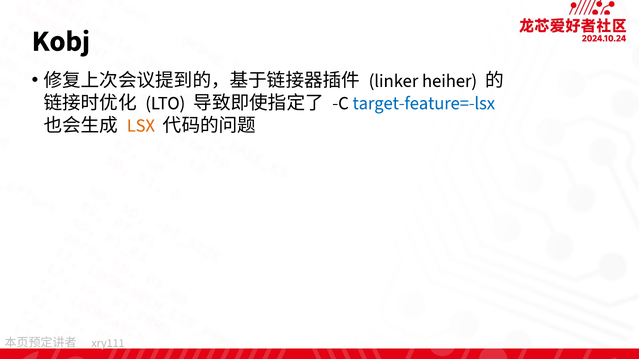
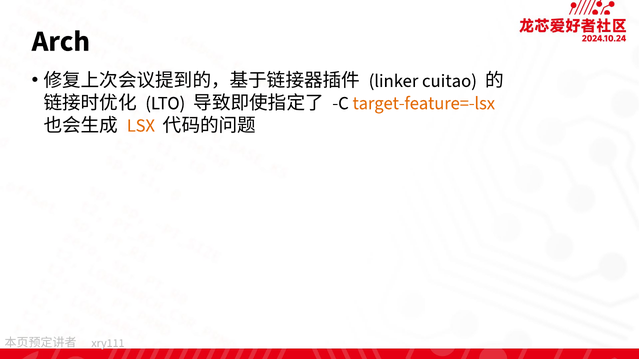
Kobj: Kobj -> Arch
heiher: heiher -> cuitao
target-feature=-lsx colour: blue -> orange
